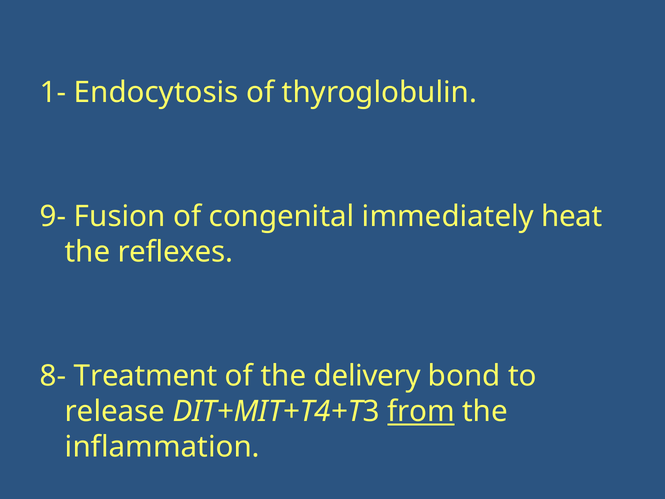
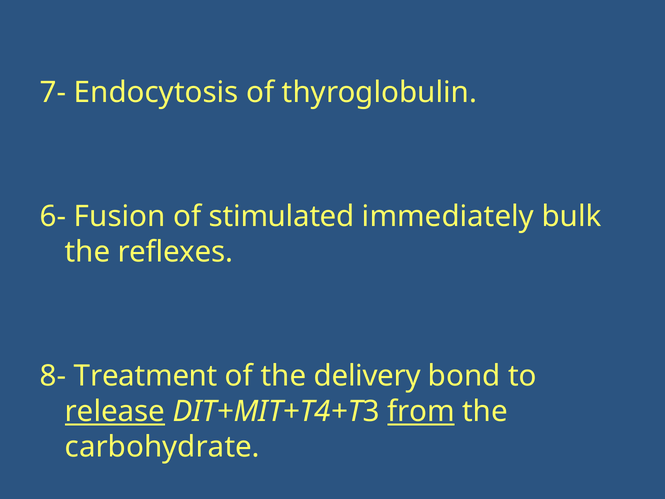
1-: 1- -> 7-
9-: 9- -> 6-
congenital: congenital -> stimulated
heat: heat -> bulk
release underline: none -> present
inflammation: inflammation -> carbohydrate
